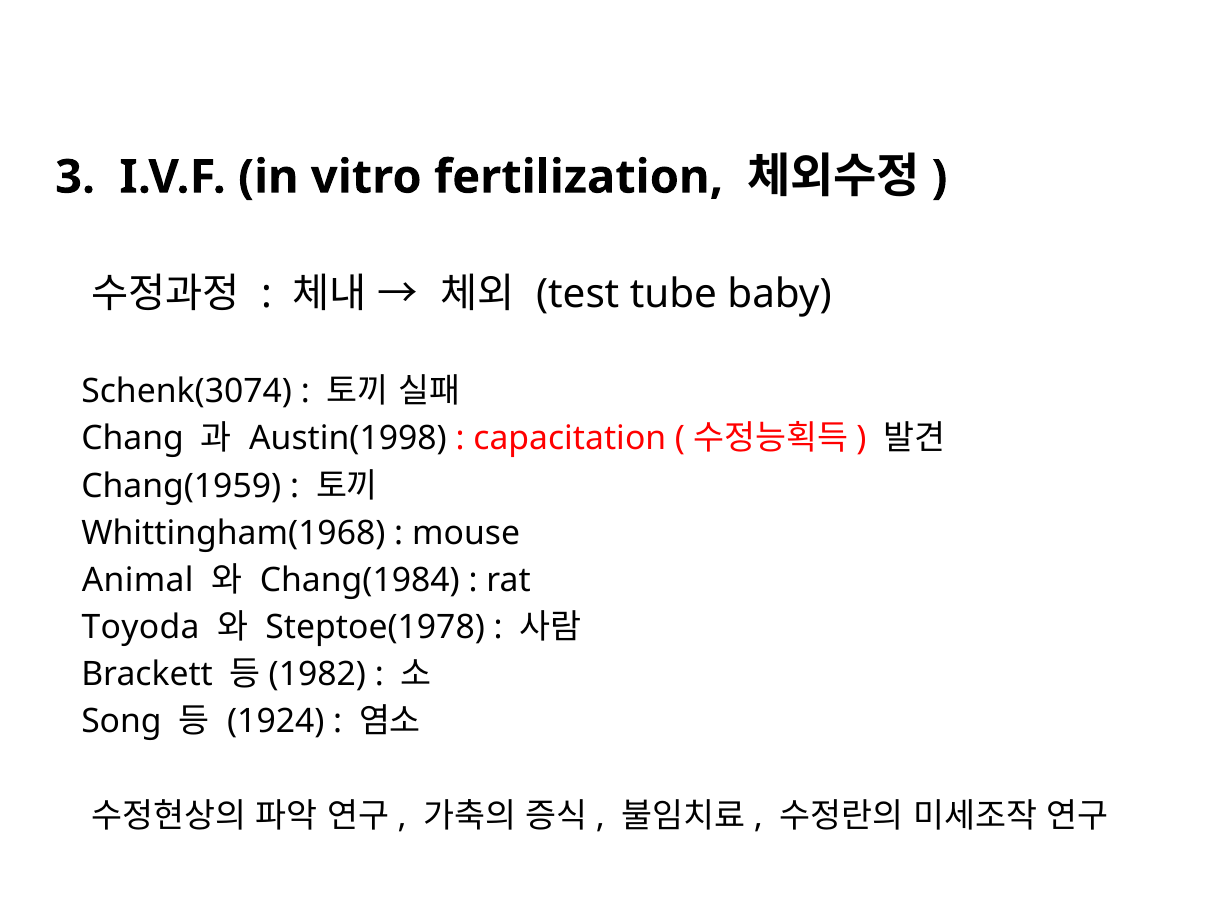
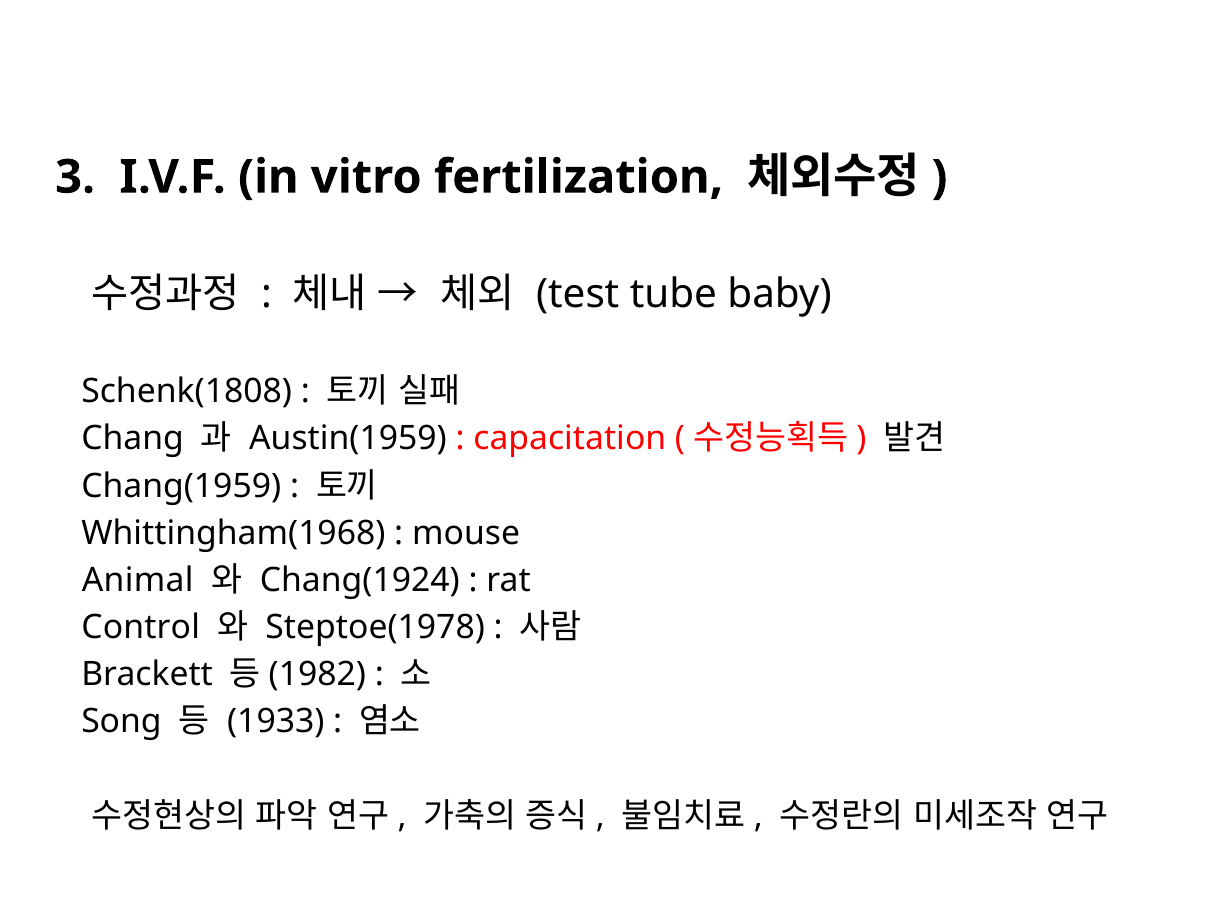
Schenk(3074: Schenk(3074 -> Schenk(1808
Austin(1998: Austin(1998 -> Austin(1959
Chang(1984: Chang(1984 -> Chang(1924
Toyoda: Toyoda -> Control
1924: 1924 -> 1933
